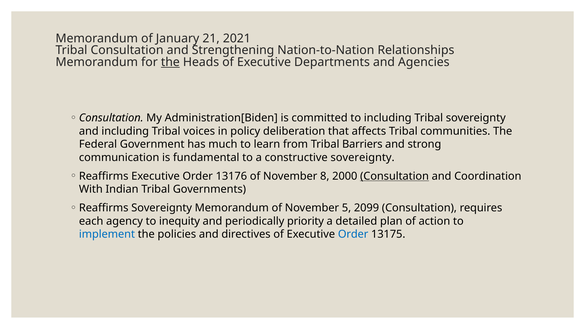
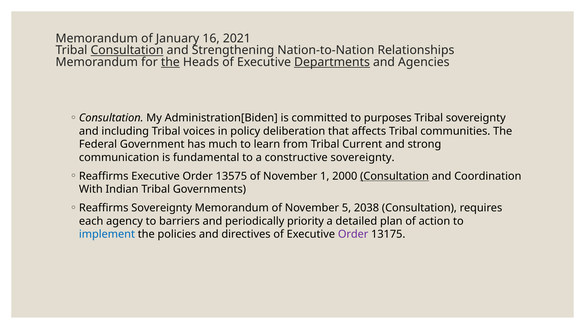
21: 21 -> 16
Consultation at (127, 50) underline: none -> present
Departments underline: none -> present
to including: including -> purposes
Barriers: Barriers -> Current
13176: 13176 -> 13575
8: 8 -> 1
2099: 2099 -> 2038
inequity: inequity -> barriers
Order at (353, 234) colour: blue -> purple
